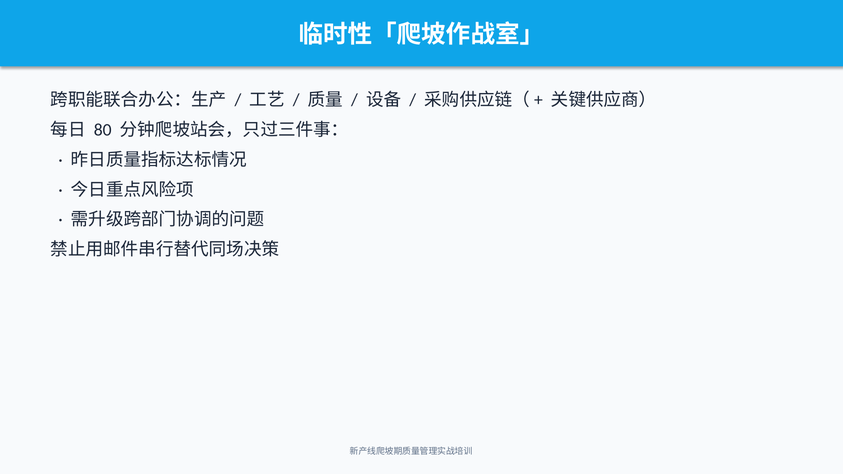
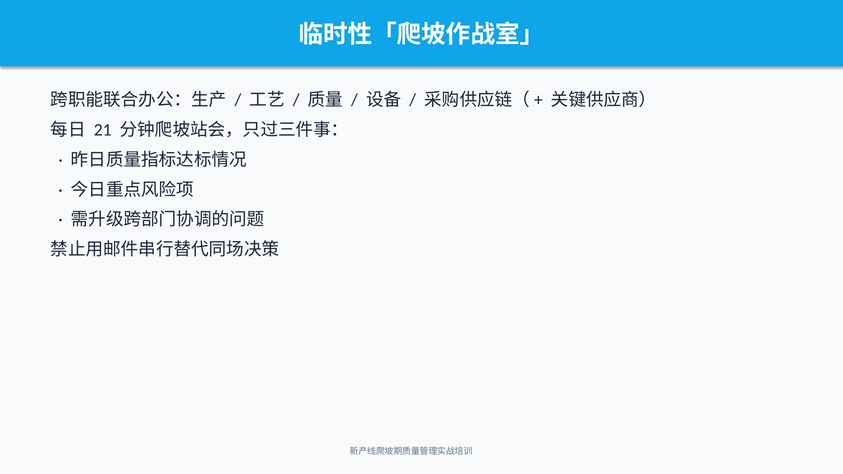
80: 80 -> 21
